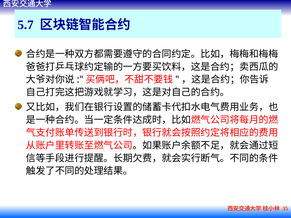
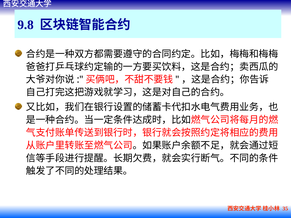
5.7: 5.7 -> 9.8
